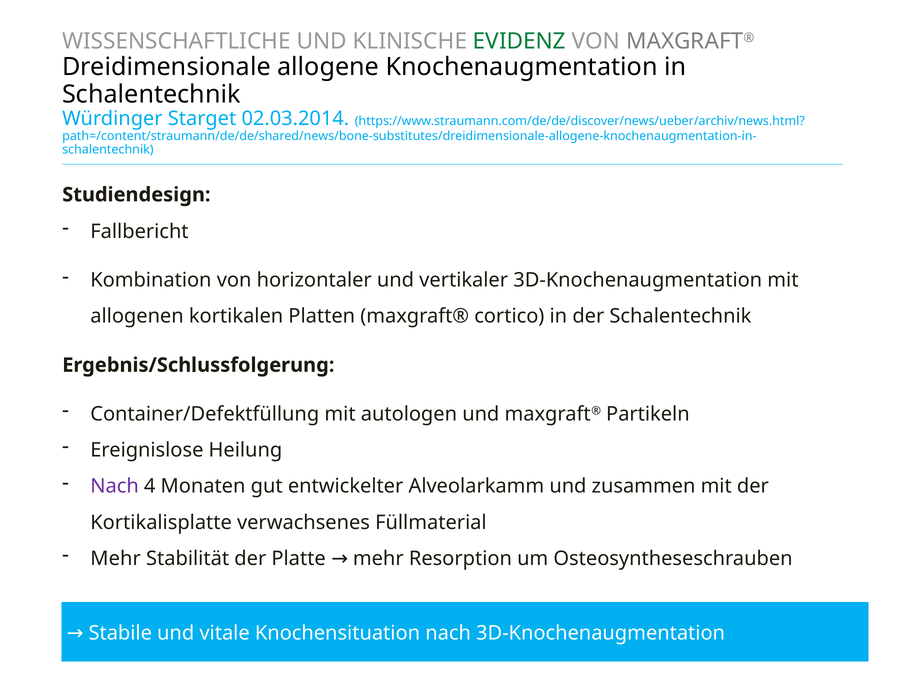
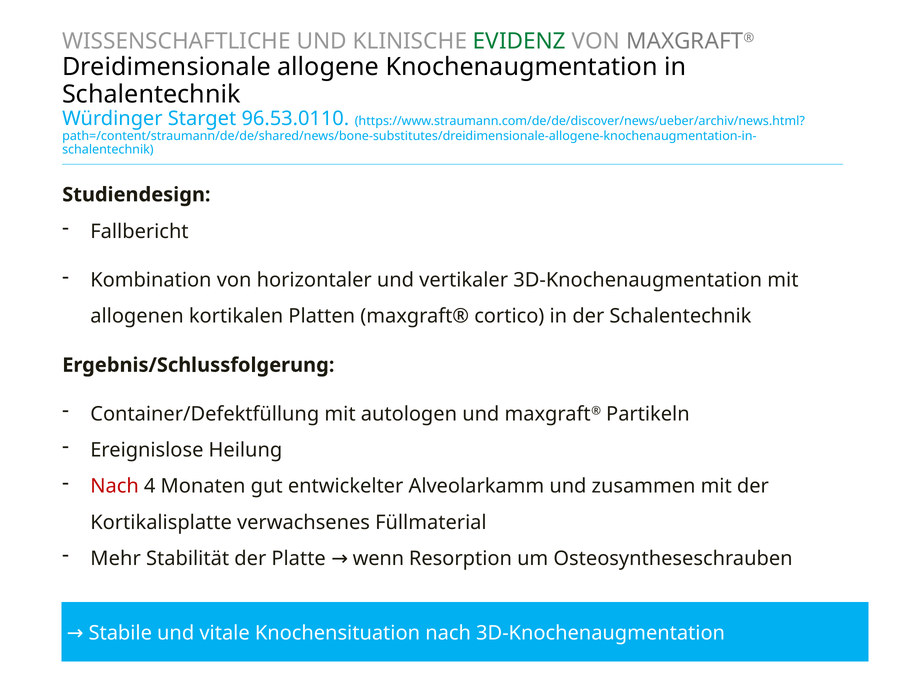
02.03.2014: 02.03.2014 -> 96.53.0110
Nach at (115, 486) colour: purple -> red
Platte mehr: mehr -> wenn
